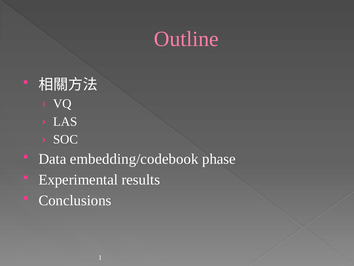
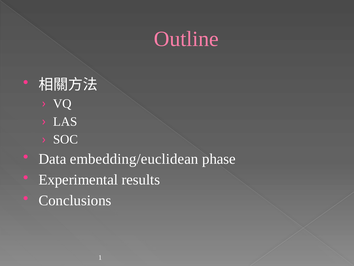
embedding/codebook: embedding/codebook -> embedding/euclidean
